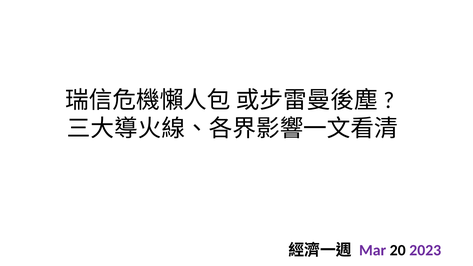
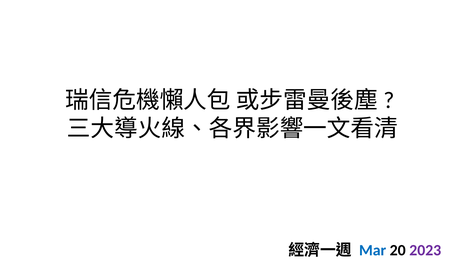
Mar colour: purple -> blue
